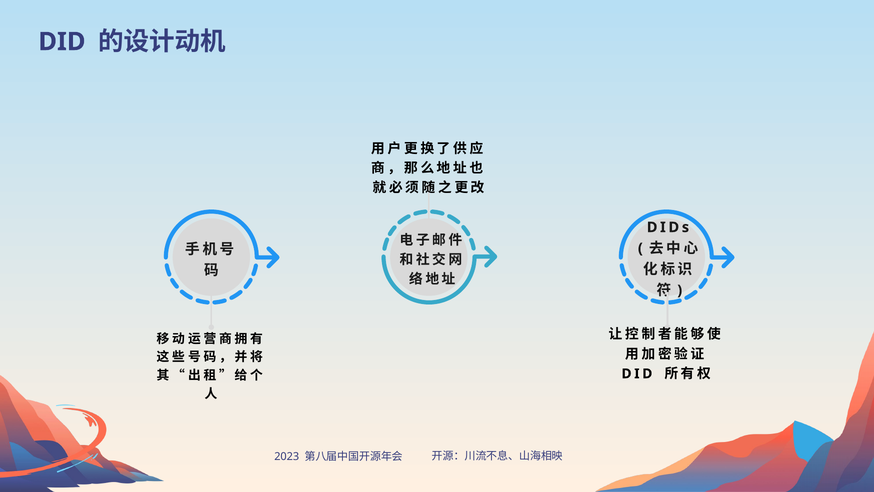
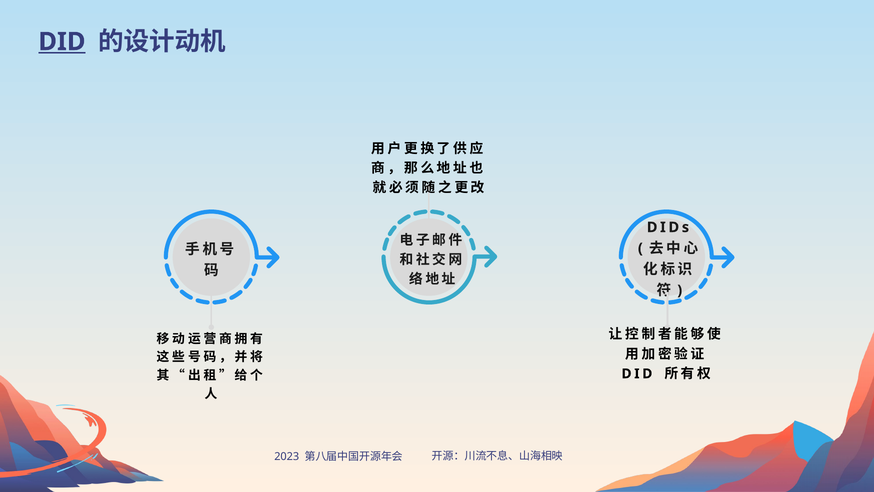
DID at (62, 42) underline: none -> present
